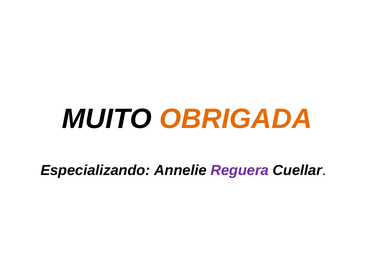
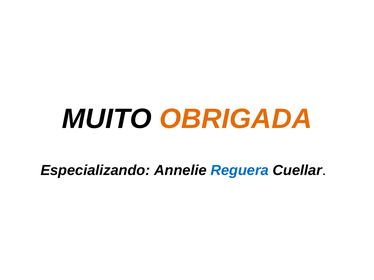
Reguera colour: purple -> blue
